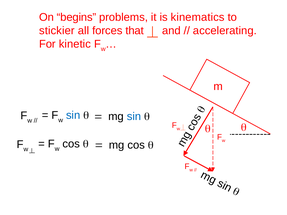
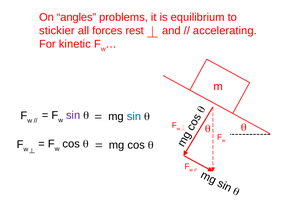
begins: begins -> angles
kinematics: kinematics -> equilibrium
that: that -> rest
sin at (73, 115) colour: blue -> purple
